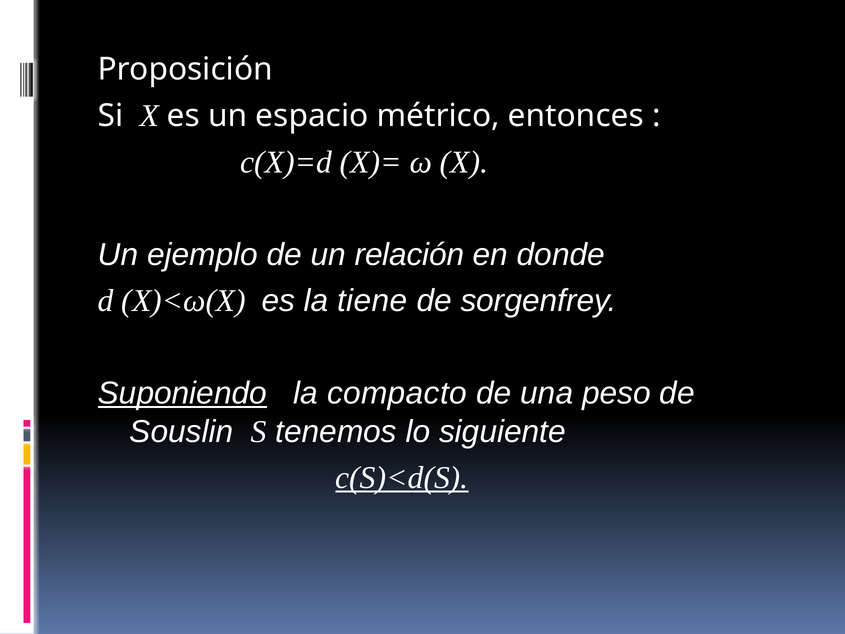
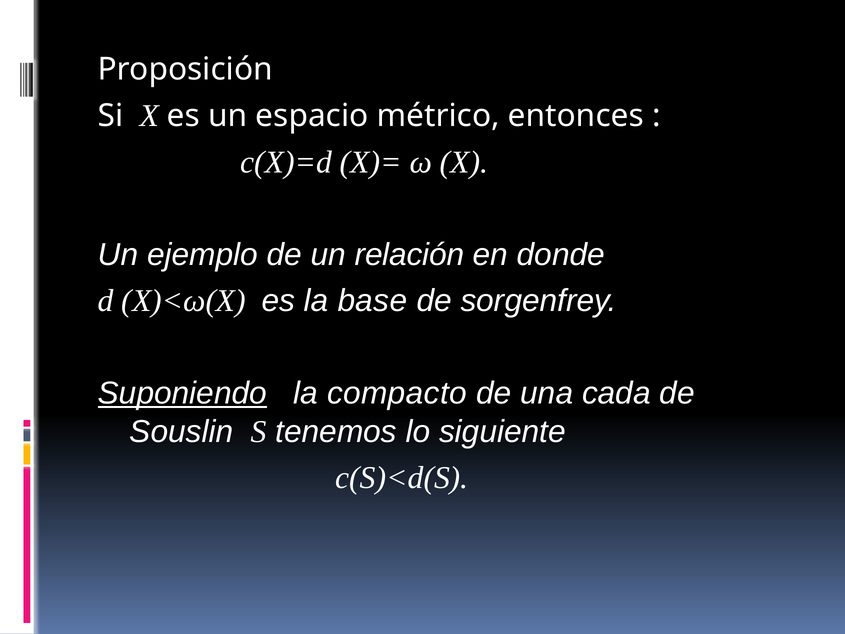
tiene: tiene -> base
peso: peso -> cada
c(S)<d(S underline: present -> none
